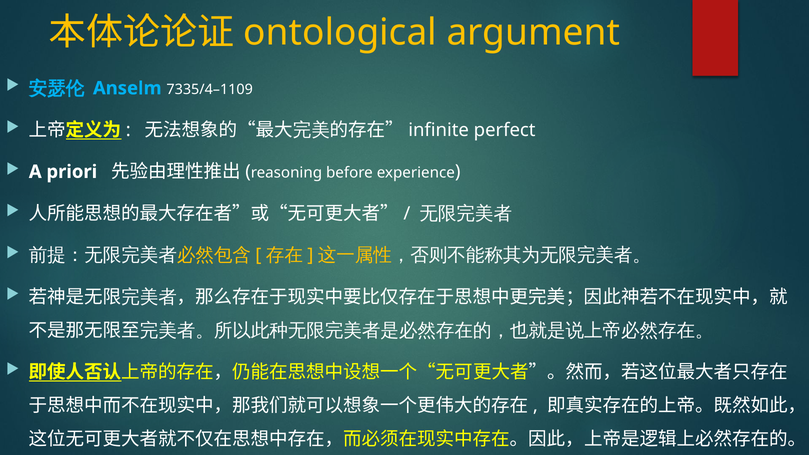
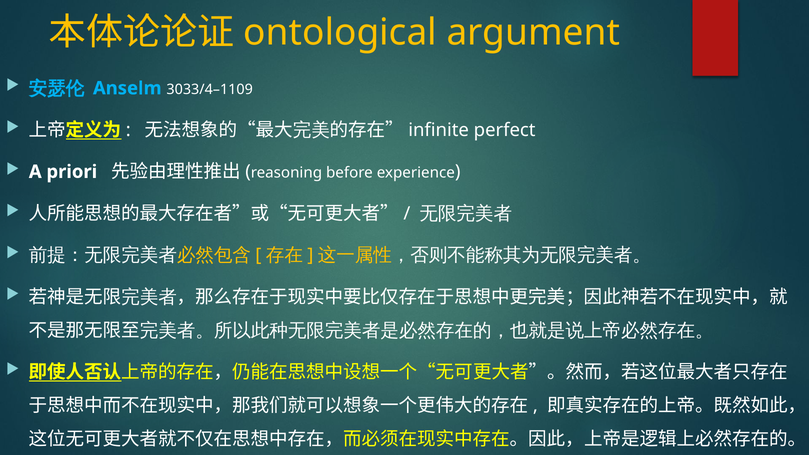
7335/4–1109: 7335/4–1109 -> 3033/4–1109
